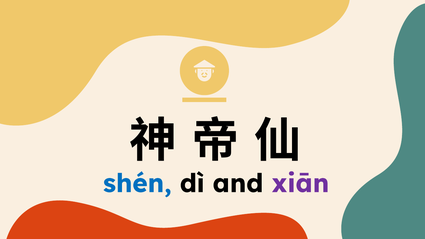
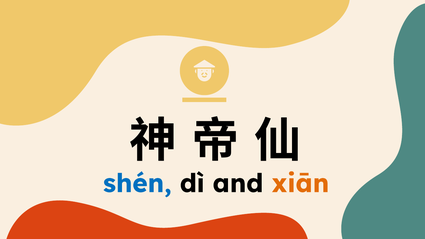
xiān colour: purple -> orange
